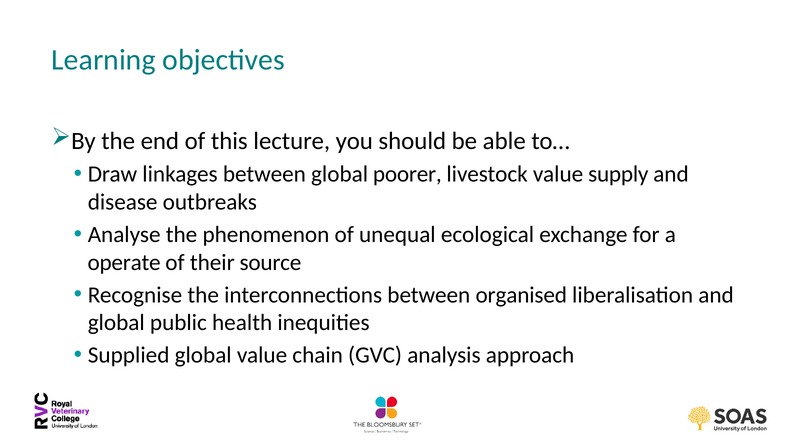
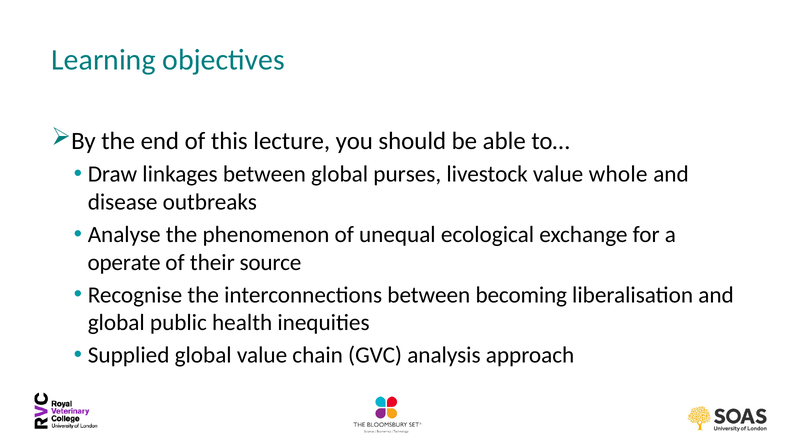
poorer: poorer -> purses
supply: supply -> whole
organised: organised -> becoming
